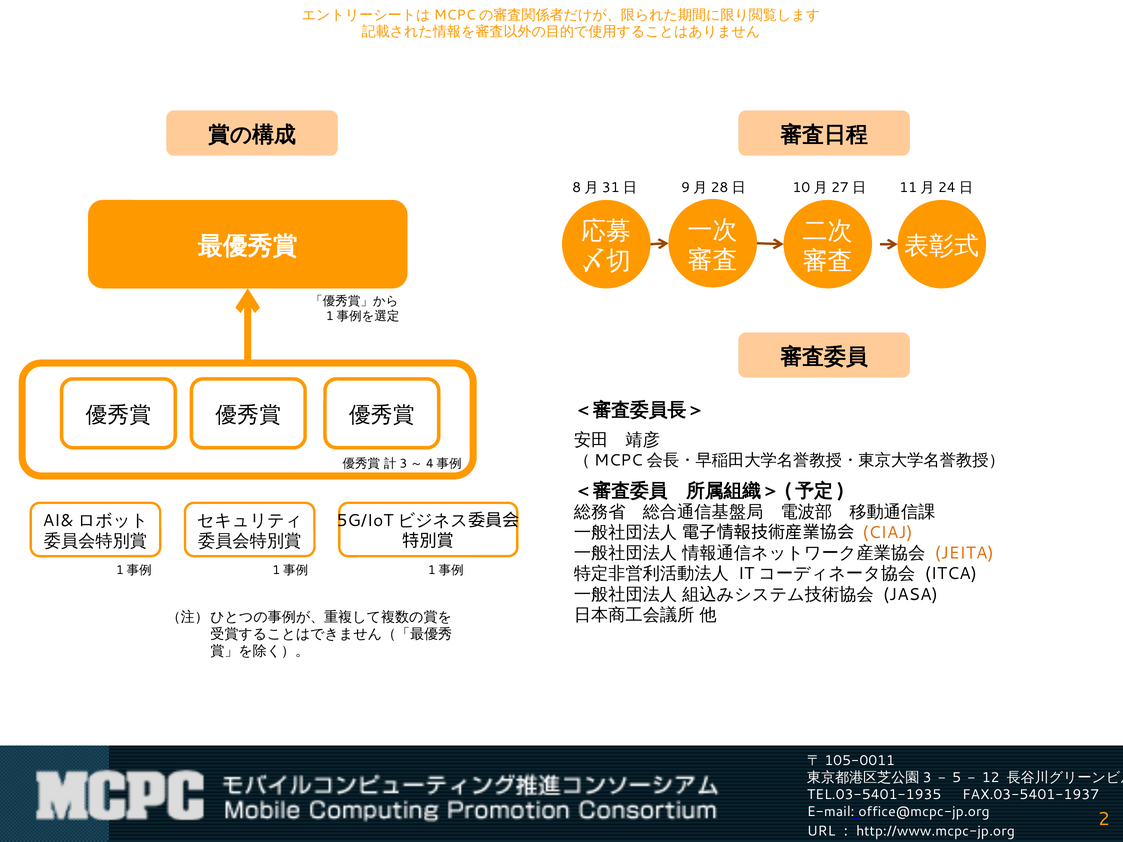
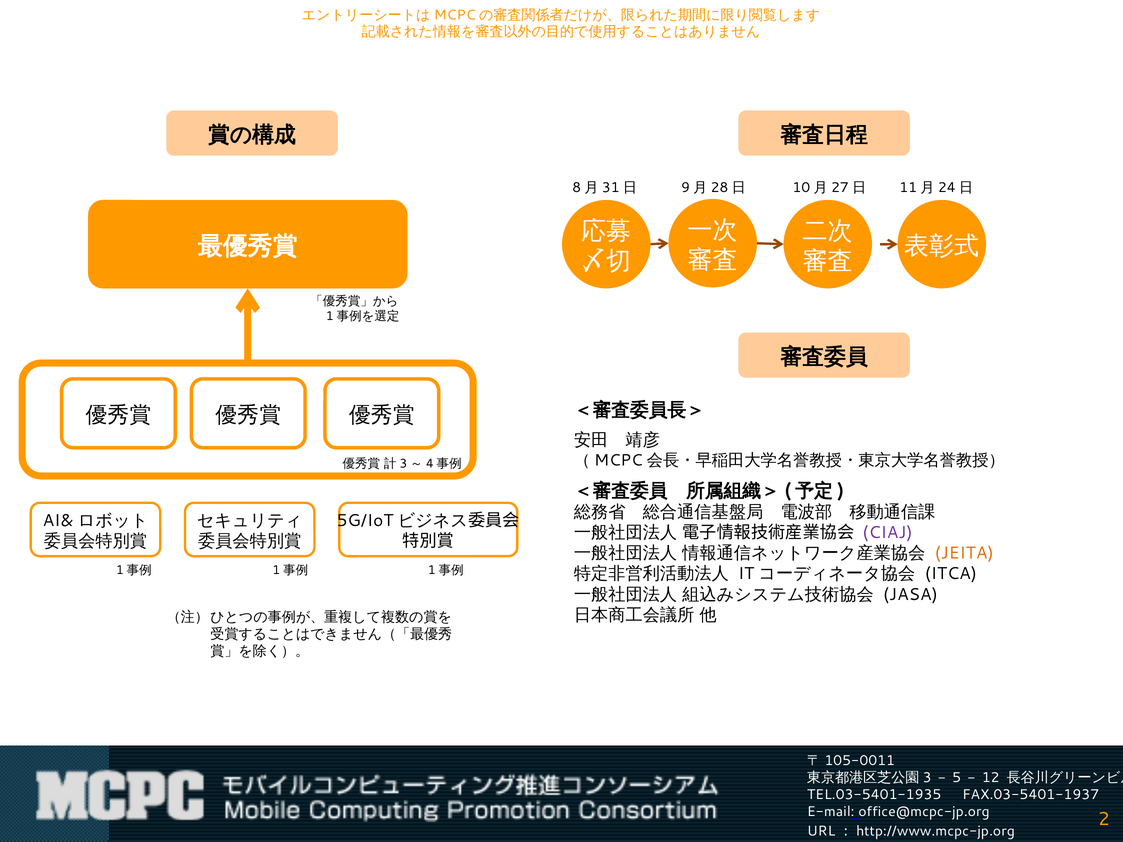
CIAJ colour: orange -> purple
